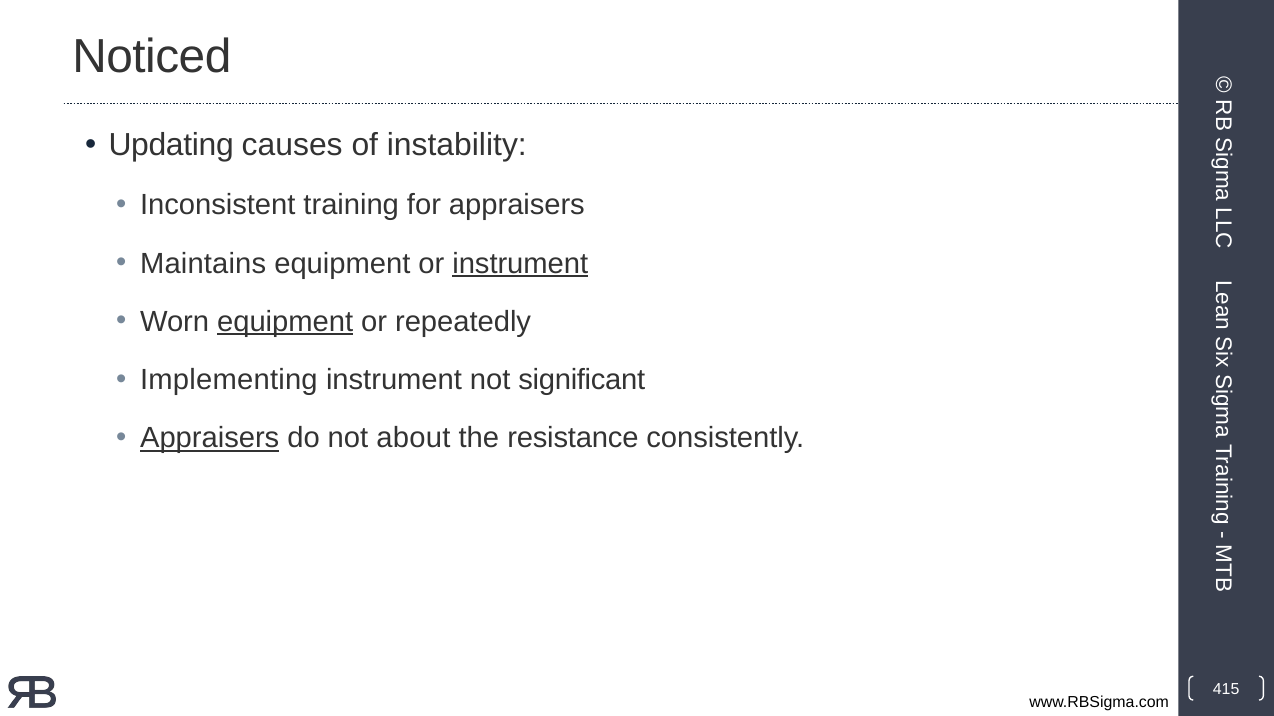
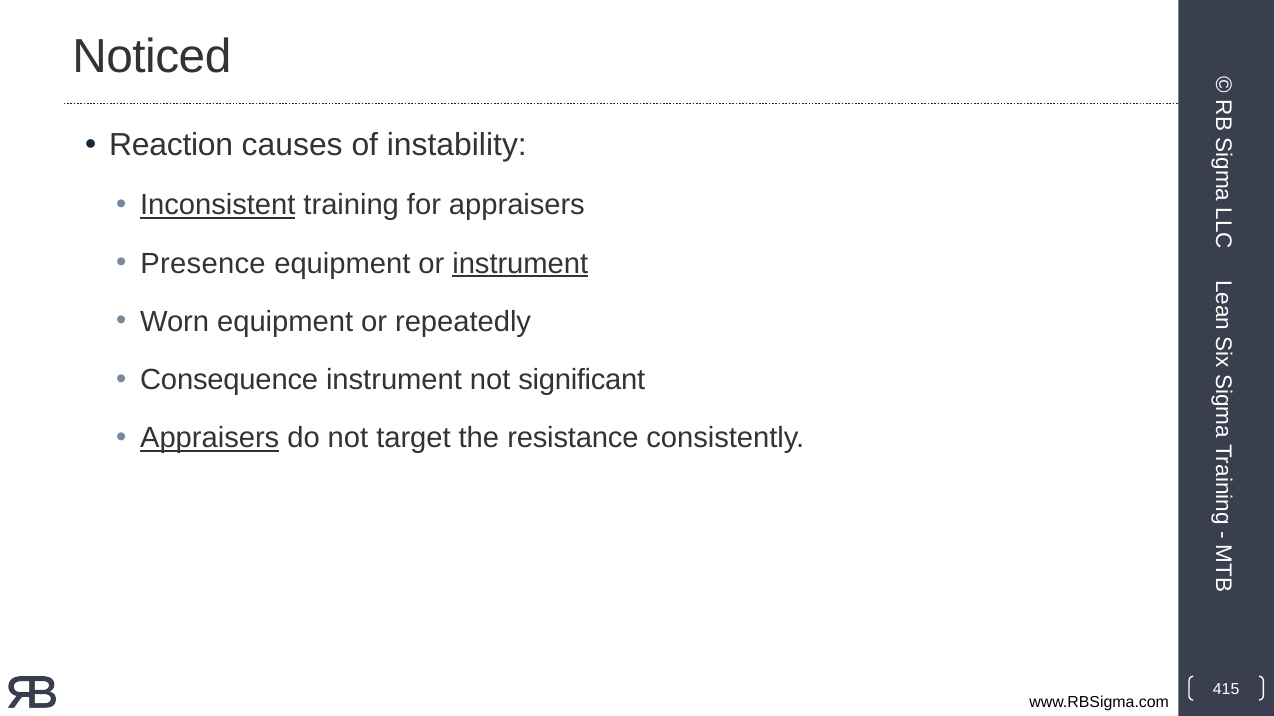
Updating: Updating -> Reaction
Inconsistent underline: none -> present
Maintains: Maintains -> Presence
equipment at (285, 322) underline: present -> none
Implementing: Implementing -> Consequence
about: about -> target
